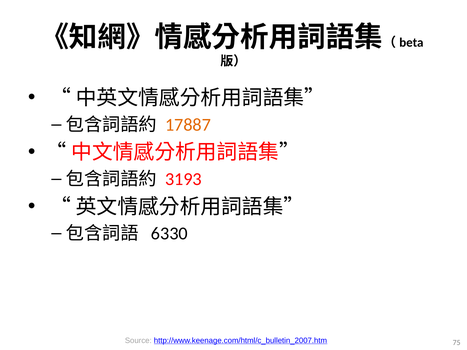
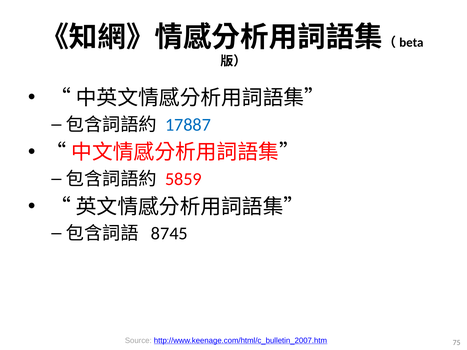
17887 colour: orange -> blue
3193: 3193 -> 5859
6330: 6330 -> 8745
